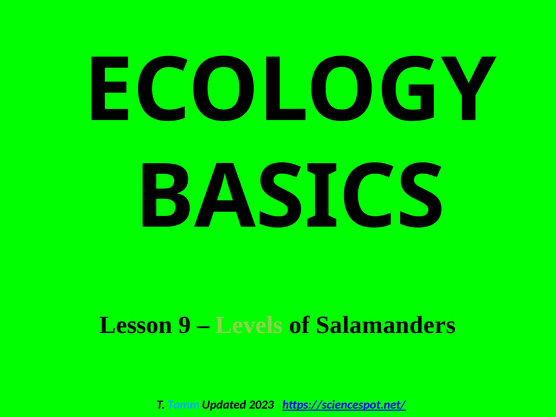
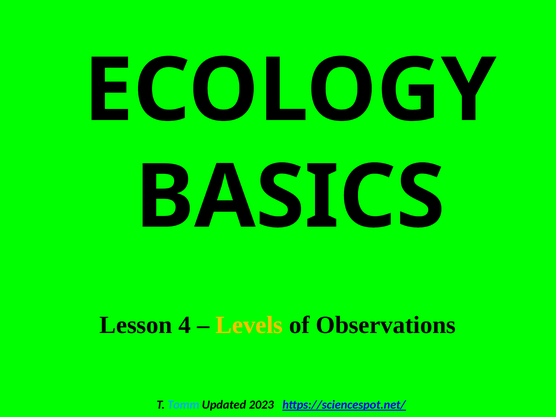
9: 9 -> 4
Levels colour: light green -> yellow
Salamanders: Salamanders -> Observations
